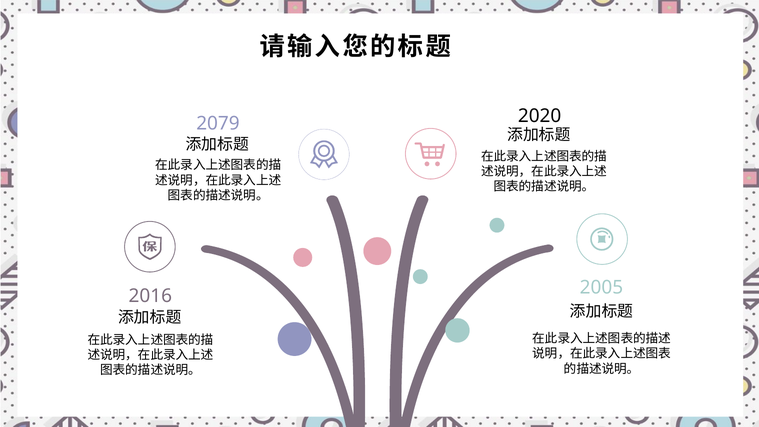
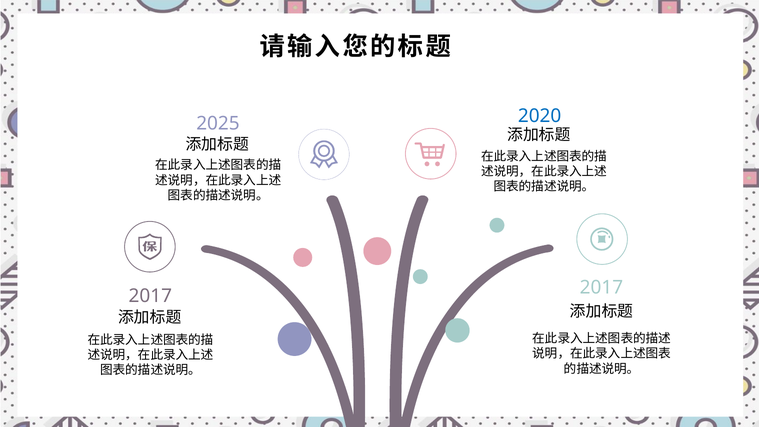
2020 colour: black -> blue
2079: 2079 -> 2025
2005 at (601, 287): 2005 -> 2017
2016 at (150, 296): 2016 -> 2017
